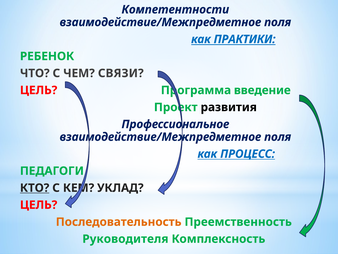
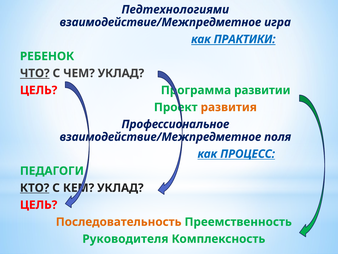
Компетентности: Компетентности -> Педтехнологиями
поля at (278, 22): поля -> игра
ЧТО underline: none -> present
ЧЕМ СВЯЗИ: СВЯЗИ -> УКЛАД
введение: введение -> развитии
развития colour: black -> orange
